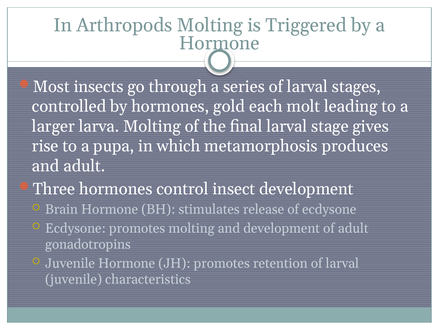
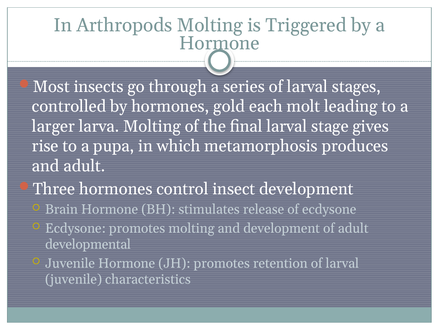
gonadotropins: gonadotropins -> developmental
